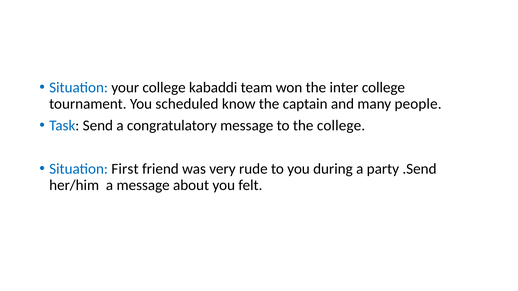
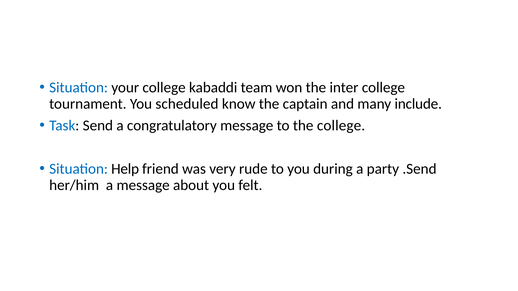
people: people -> include
First: First -> Help
